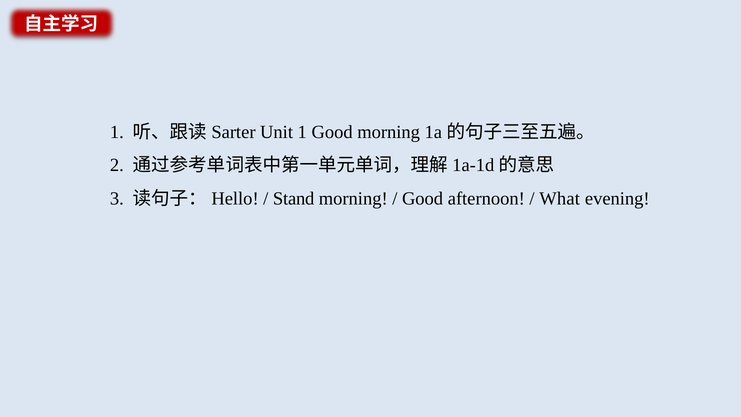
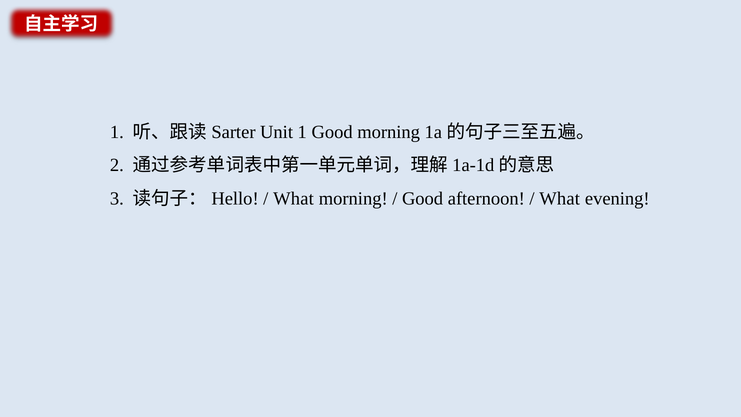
Stand at (294, 199): Stand -> What
